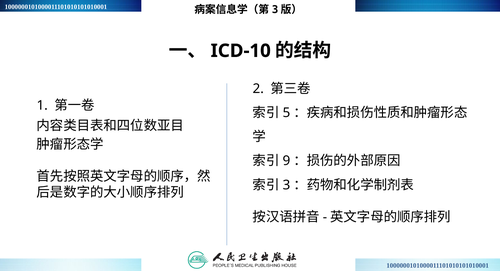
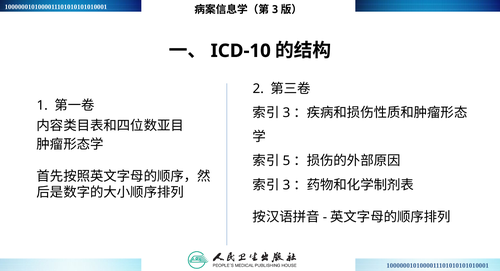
5 at (286, 113): 5 -> 3
9: 9 -> 5
